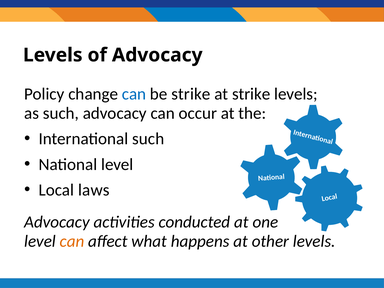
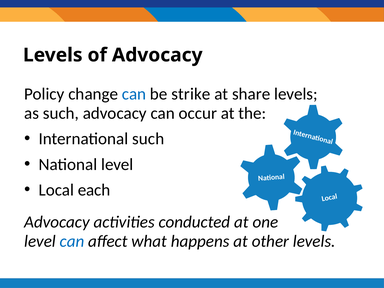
at strike: strike -> share
laws: laws -> each
can at (72, 241) colour: orange -> blue
